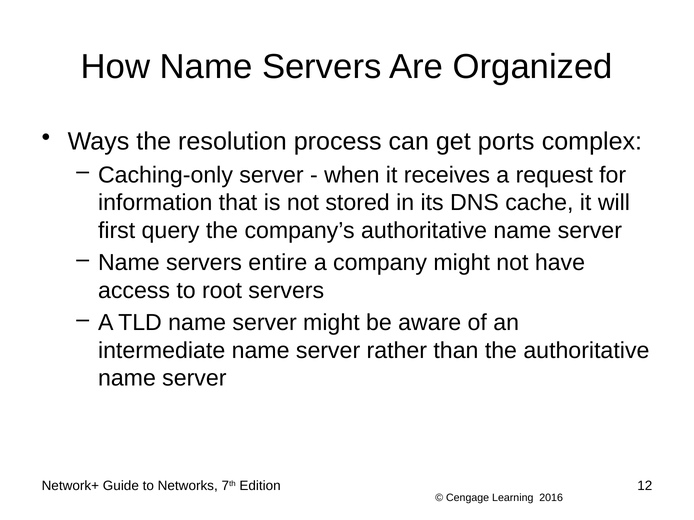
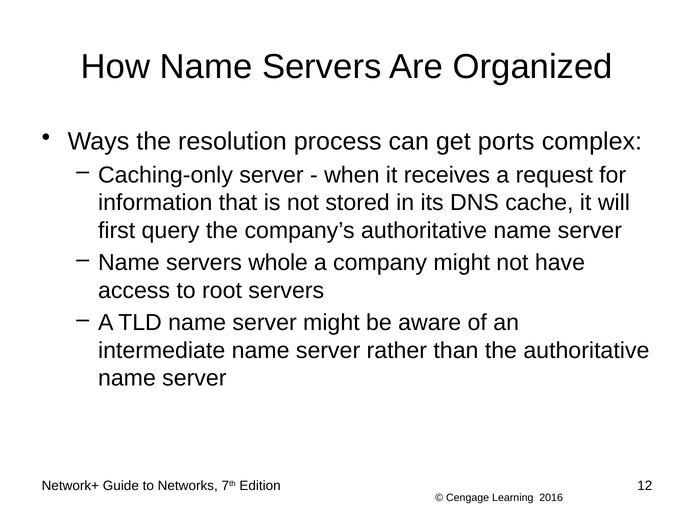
entire: entire -> whole
